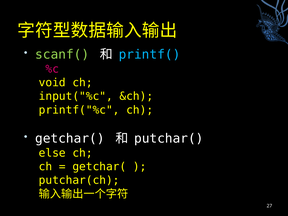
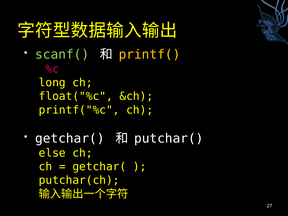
printf( colour: light blue -> yellow
void: void -> long
input("%c: input("%c -> float("%c
